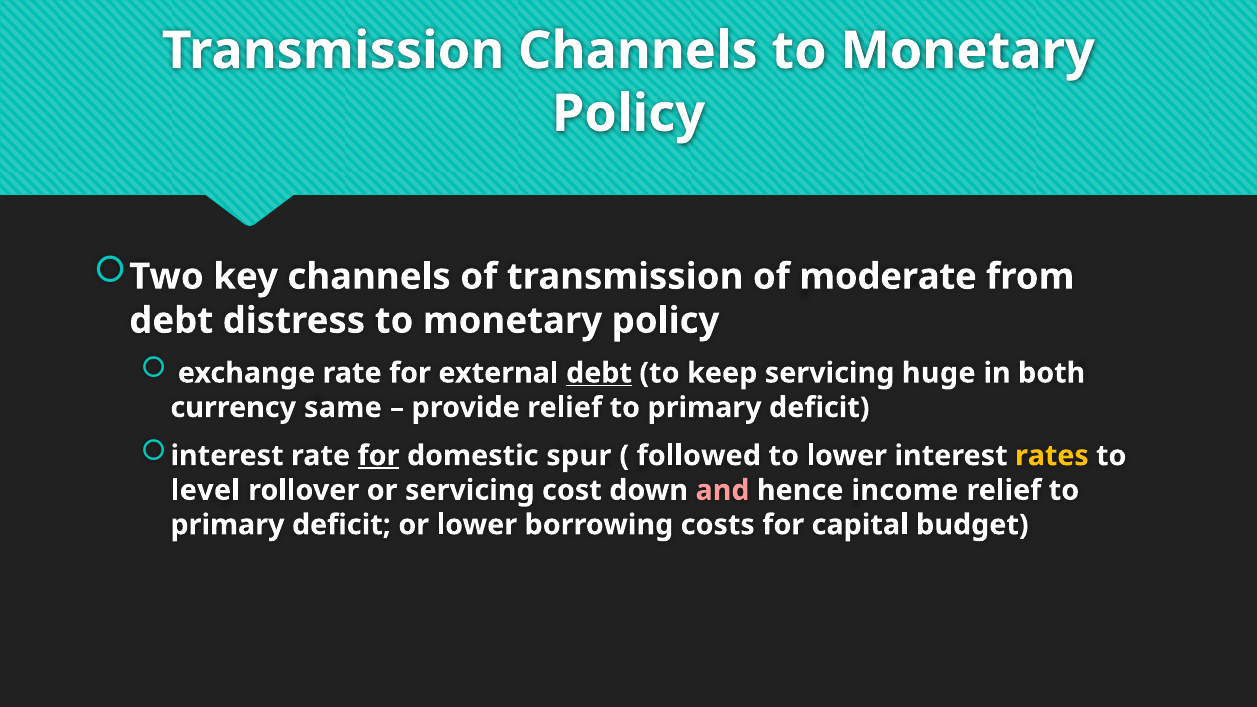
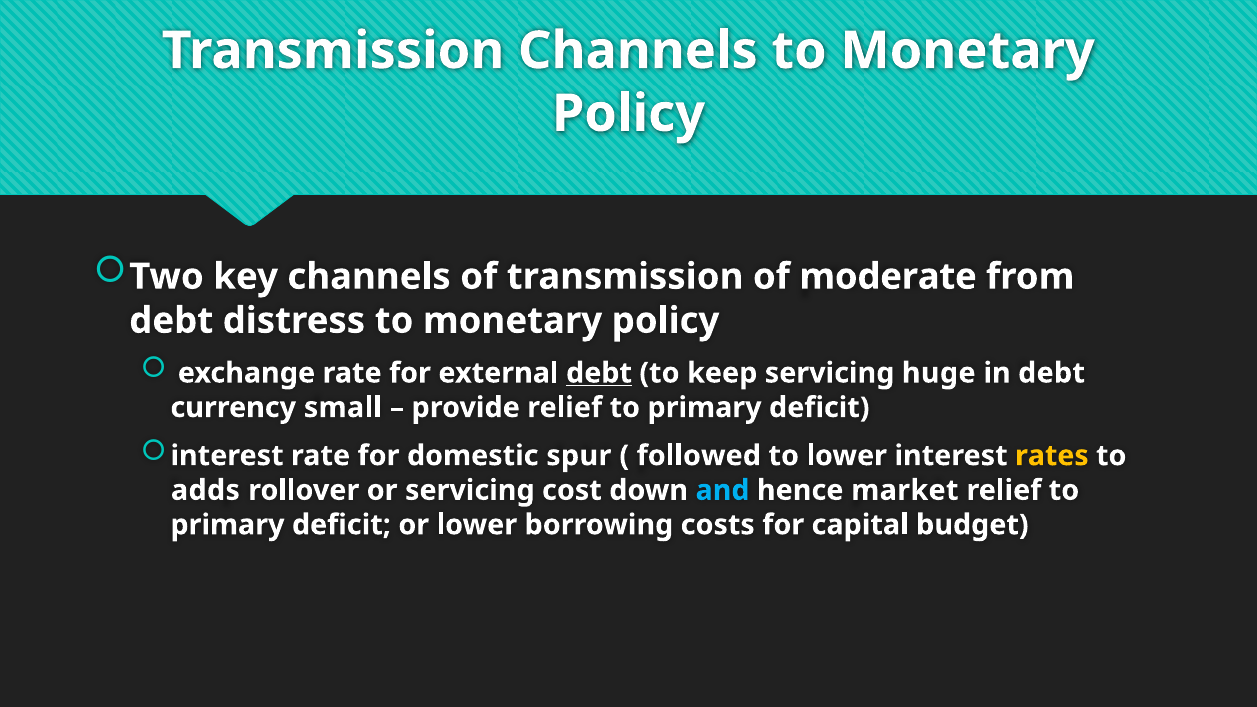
in both: both -> debt
same: same -> small
for at (379, 456) underline: present -> none
level: level -> adds
and colour: pink -> light blue
income: income -> market
